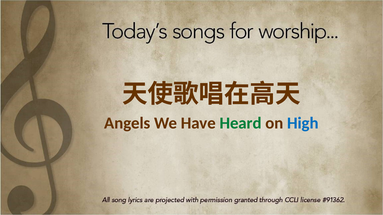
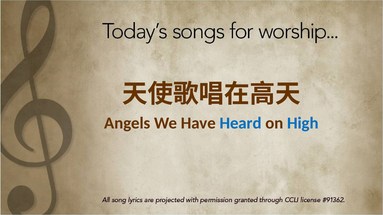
Heard colour: green -> blue
